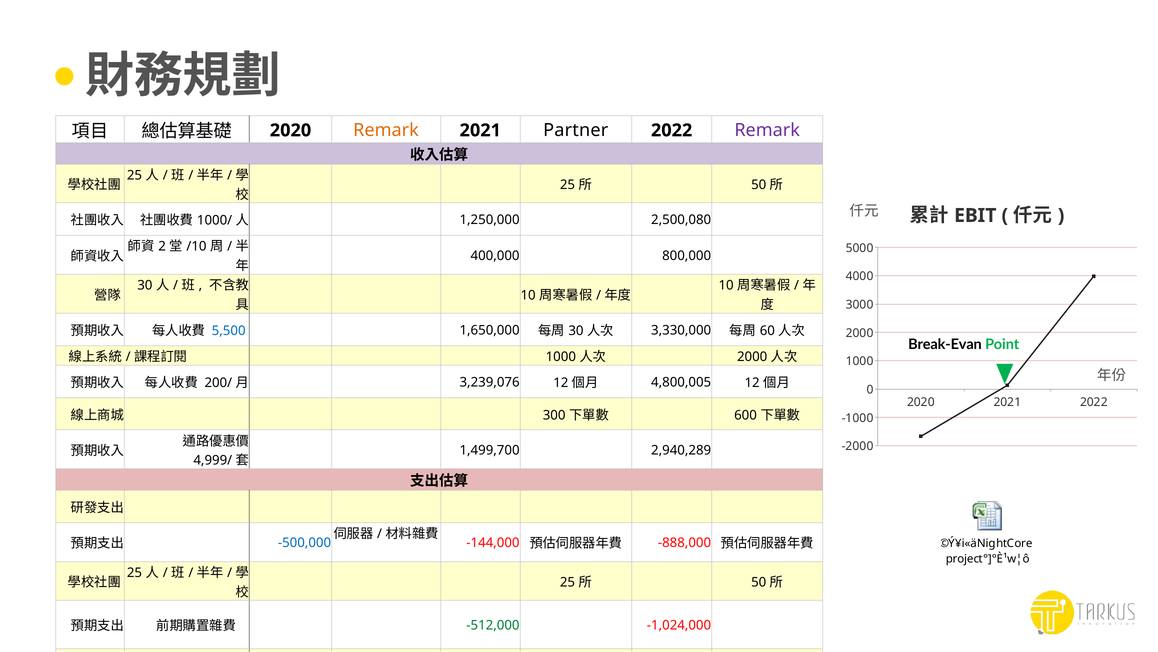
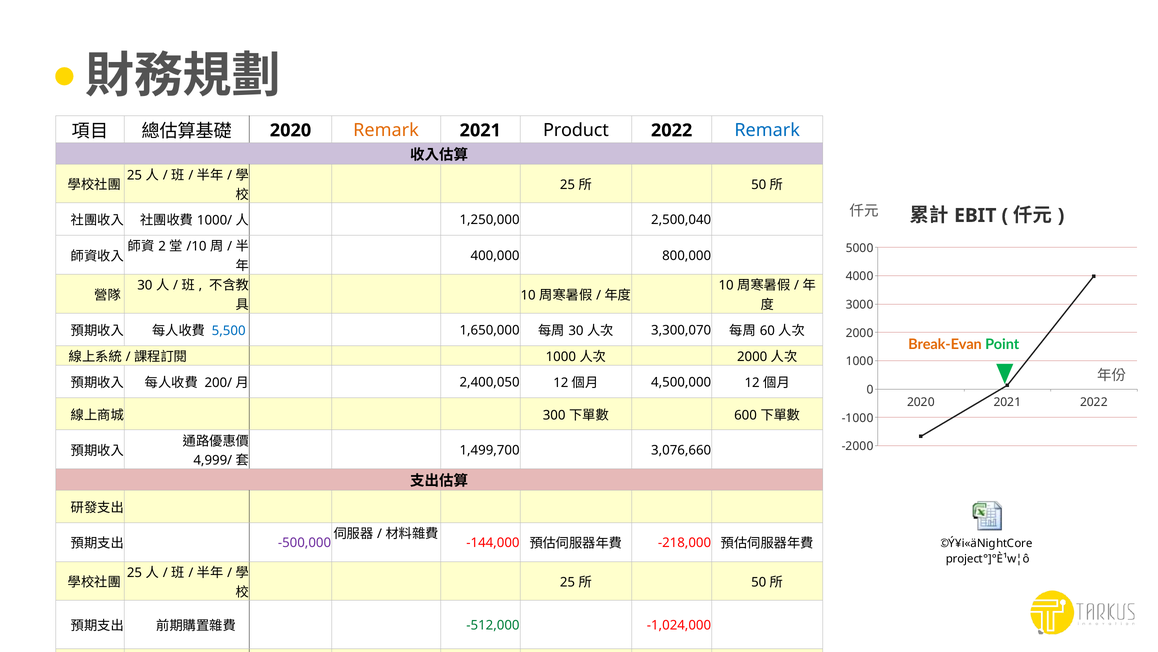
Partner: Partner -> Product
Remark at (767, 130) colour: purple -> blue
2,500,080: 2,500,080 -> 2,500,040
3,330,000: 3,330,000 -> 3,300,070
Break-Evan colour: black -> orange
3,239,076: 3,239,076 -> 2,400,050
4,800,005: 4,800,005 -> 4,500,000
2,940,289: 2,940,289 -> 3,076,660
-500,000 colour: blue -> purple
-888,000: -888,000 -> -218,000
